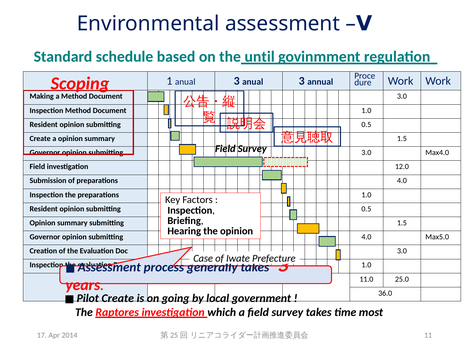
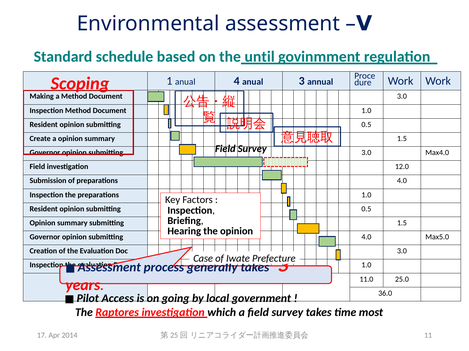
1 anual 3: 3 -> 4
Create at (118, 299): Create -> Access
